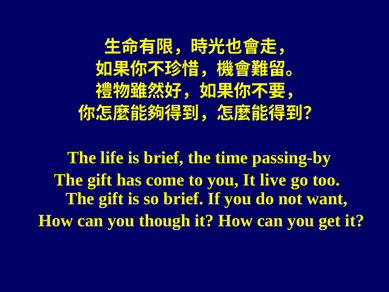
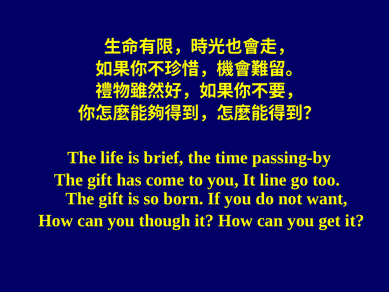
live: live -> line
so brief: brief -> born
